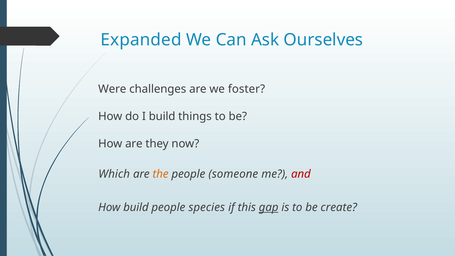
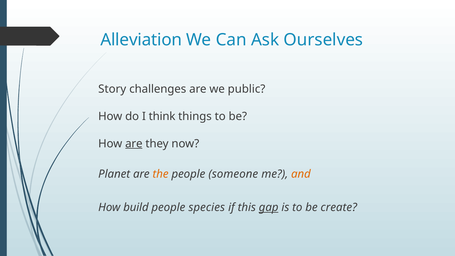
Expanded: Expanded -> Alleviation
Were: Were -> Story
foster: foster -> public
I build: build -> think
are at (134, 144) underline: none -> present
Which: Which -> Planet
and colour: red -> orange
